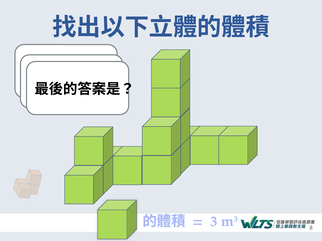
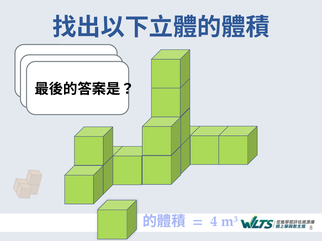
3: 3 -> 4
